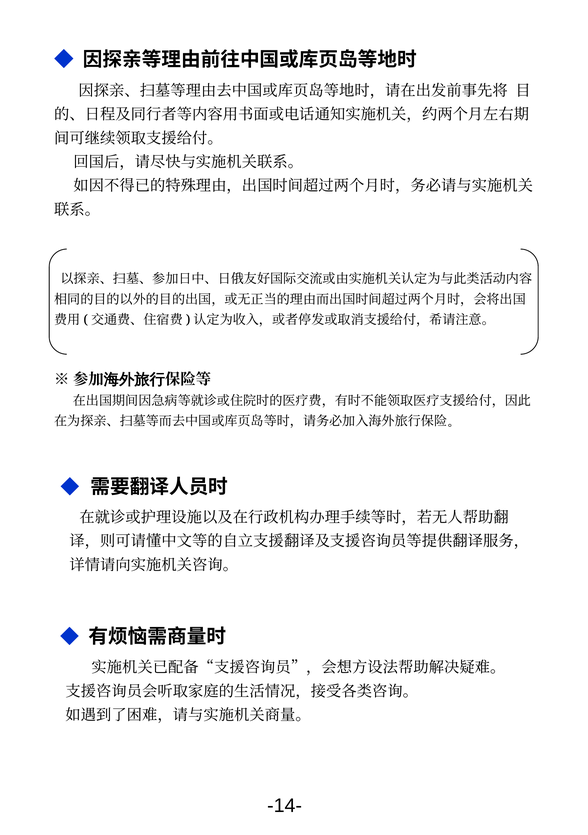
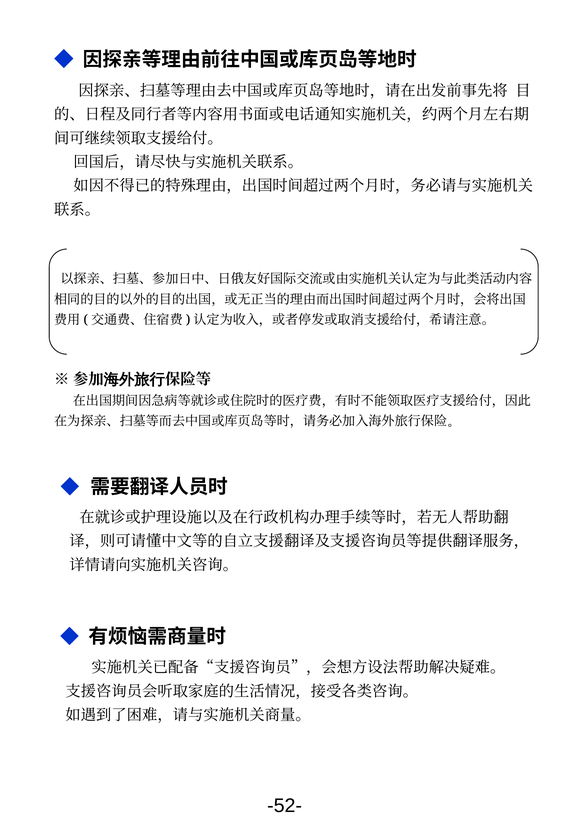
-14-: -14- -> -52-
